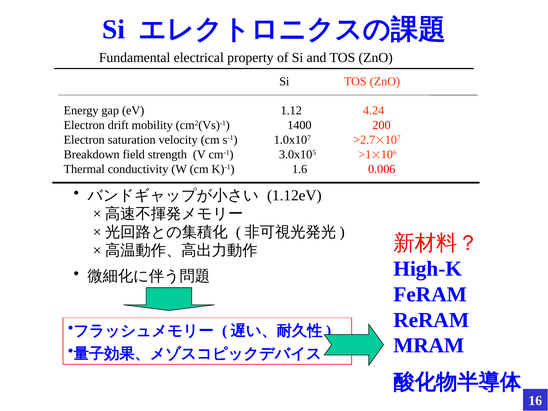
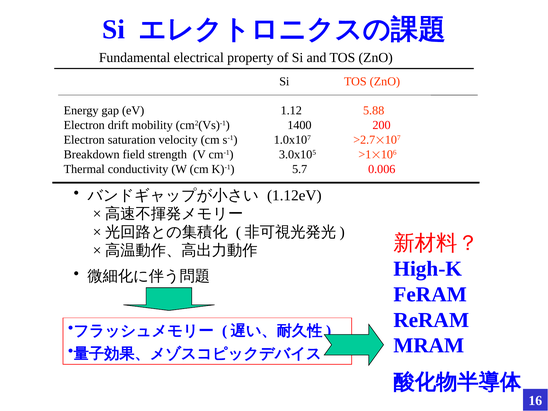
4.24: 4.24 -> 5.88
1.6: 1.6 -> 5.7
